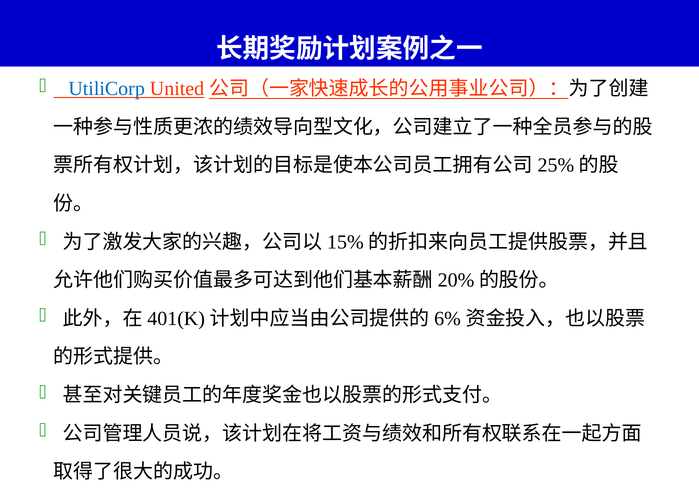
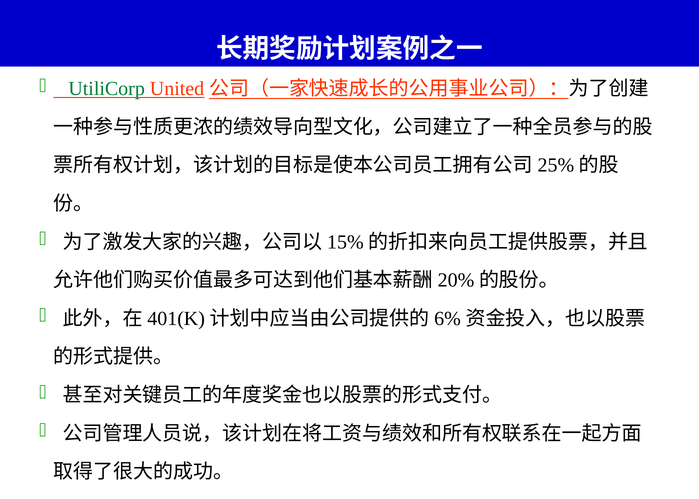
UtiliCorp colour: blue -> green
